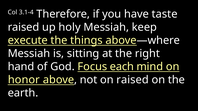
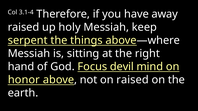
taste: taste -> away
execute: execute -> serpent
each: each -> devil
